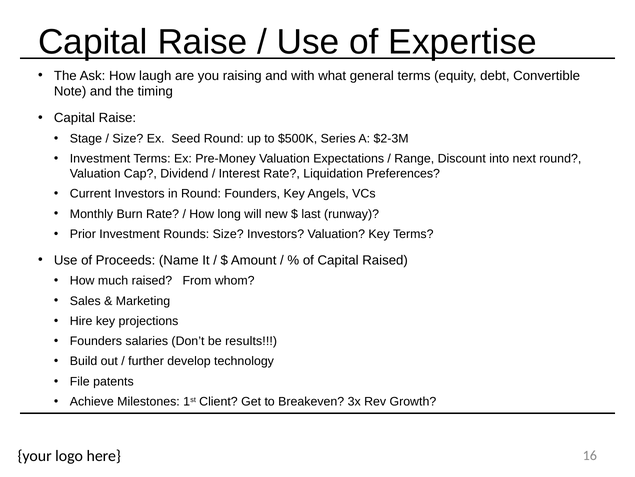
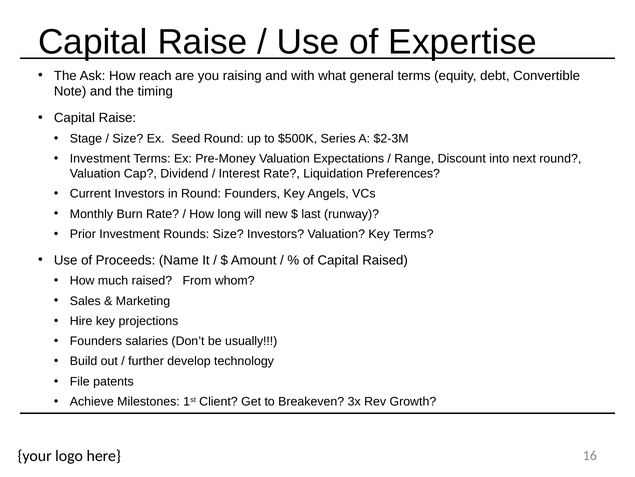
laugh: laugh -> reach
results: results -> usually
